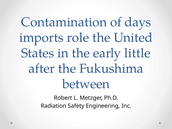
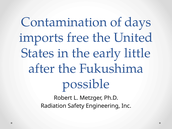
role: role -> free
between: between -> possible
